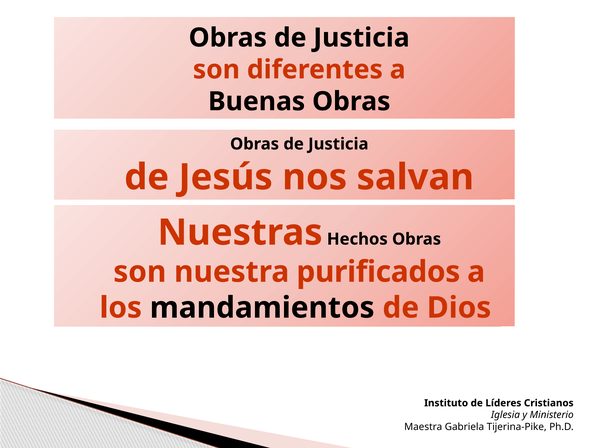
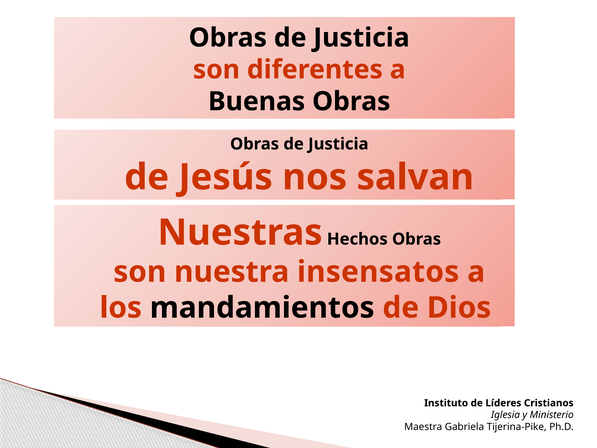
purificados: purificados -> insensatos
